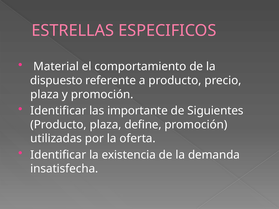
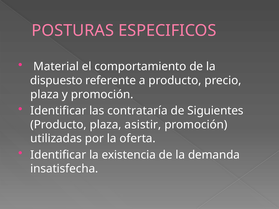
ESTRELLAS: ESTRELLAS -> POSTURAS
importante: importante -> contrataría
define: define -> asistir
